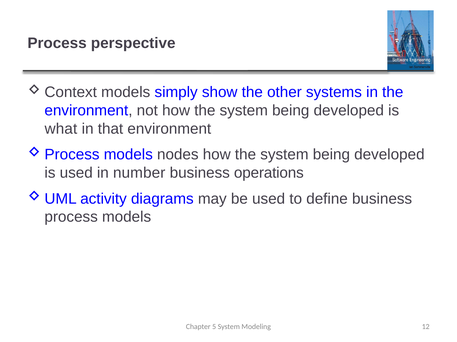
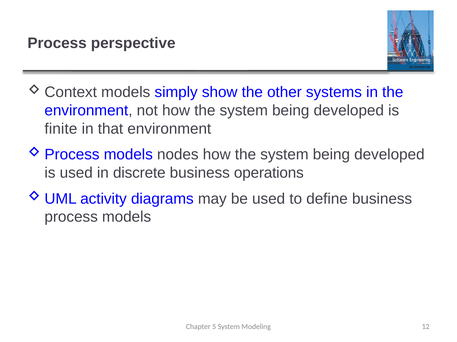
what: what -> finite
number: number -> discrete
